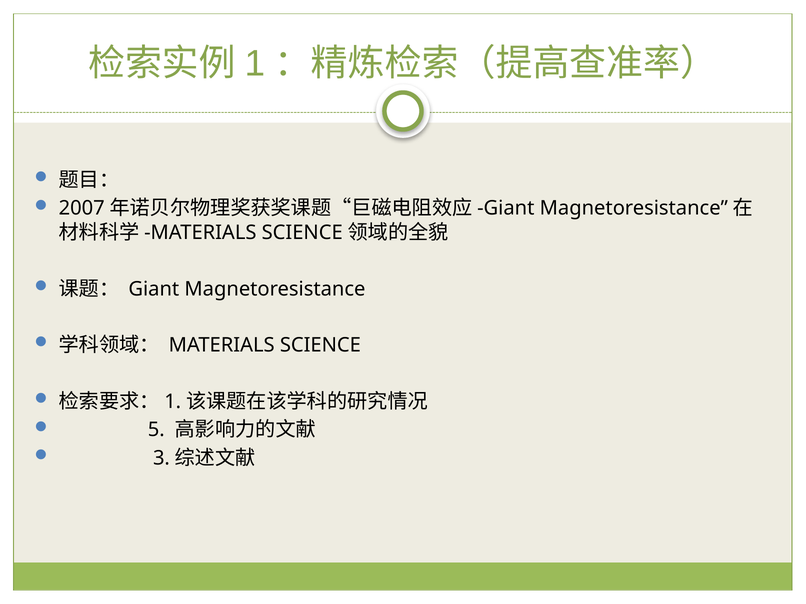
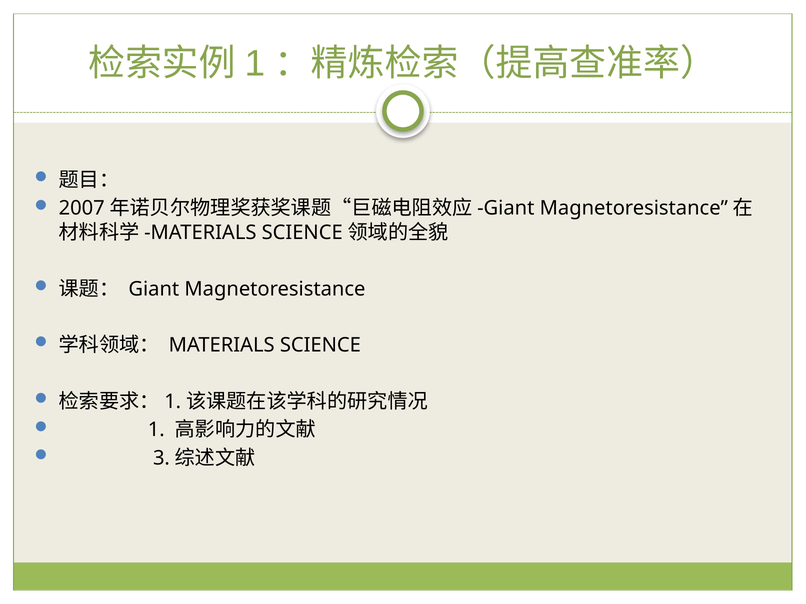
5 at (156, 430): 5 -> 1
